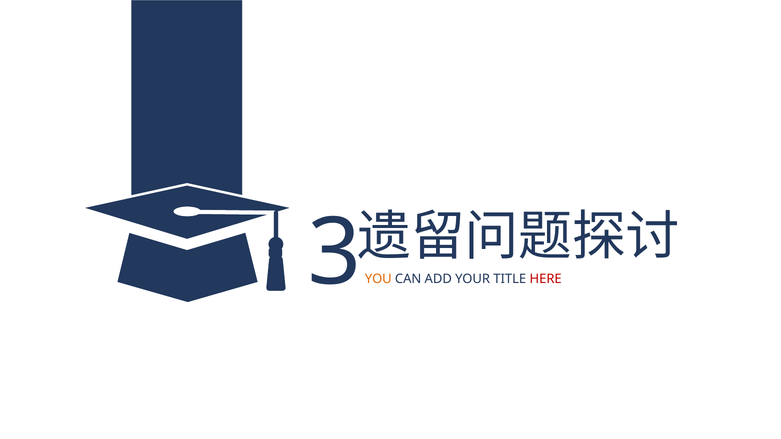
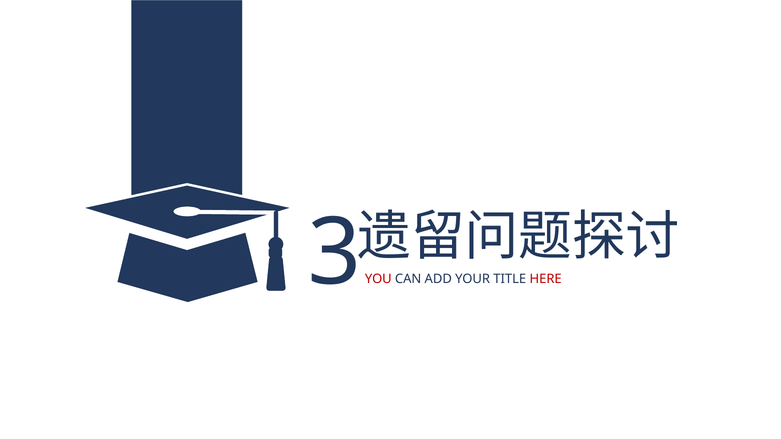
YOU colour: orange -> red
